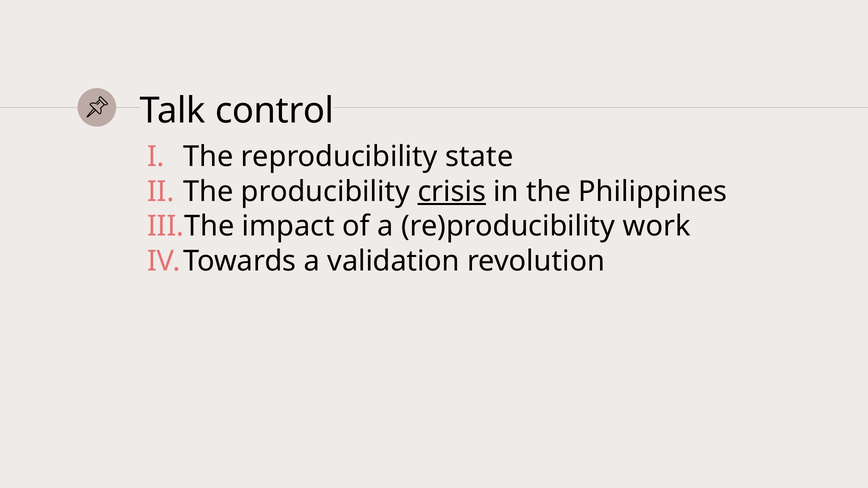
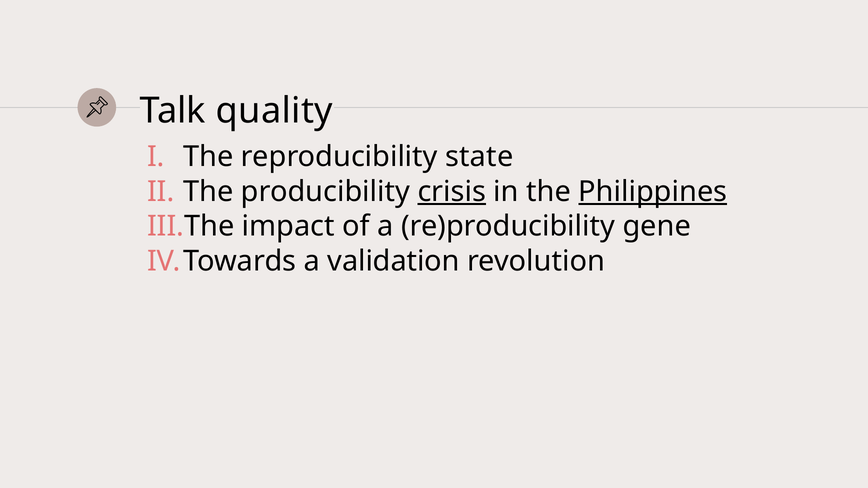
control: control -> quality
Philippines underline: none -> present
work: work -> gene
